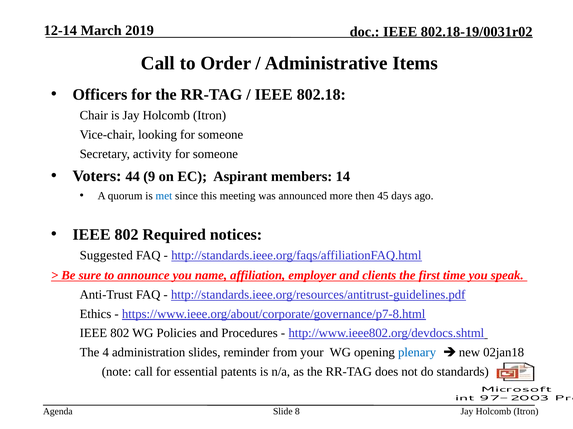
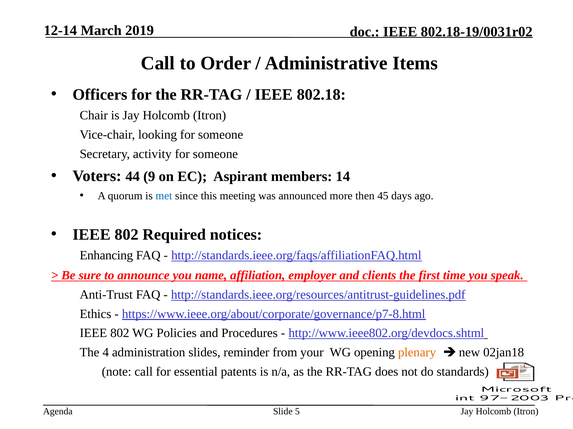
Suggested: Suggested -> Enhancing
plenary colour: blue -> orange
8: 8 -> 5
